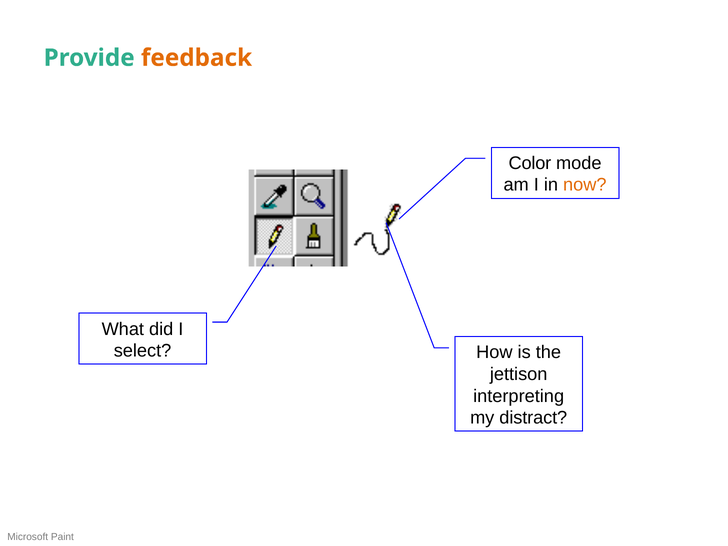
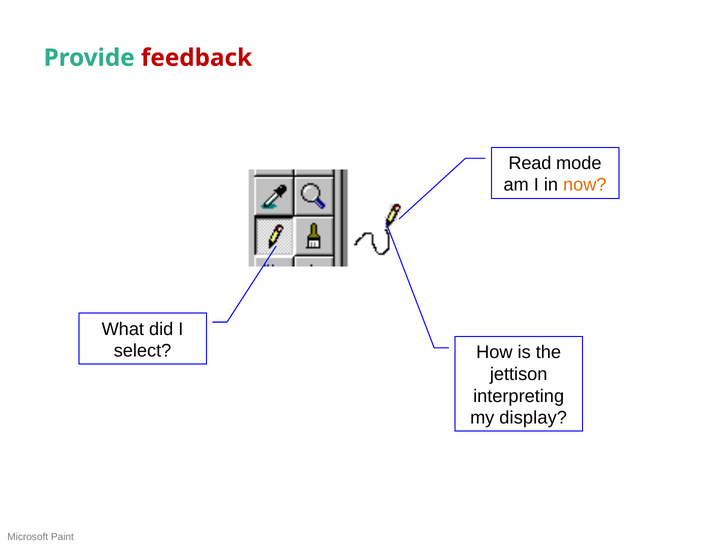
feedback colour: orange -> red
Color: Color -> Read
distract: distract -> display
